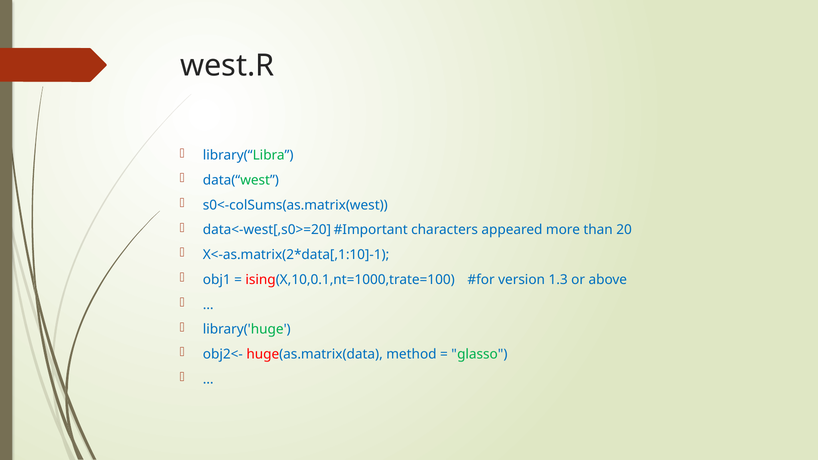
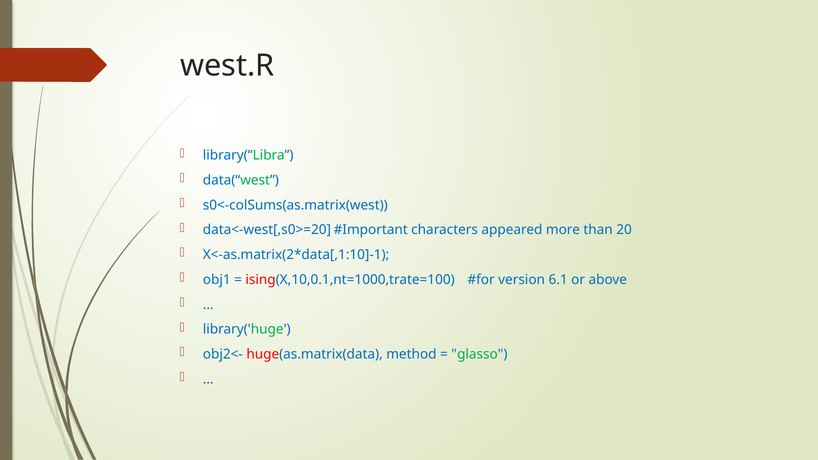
1.3: 1.3 -> 6.1
